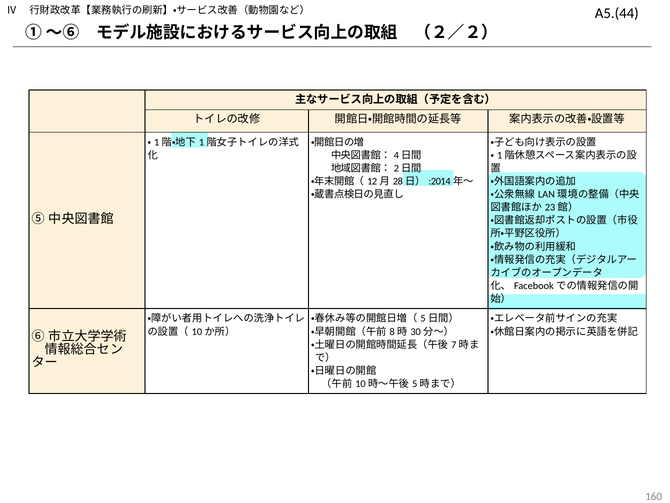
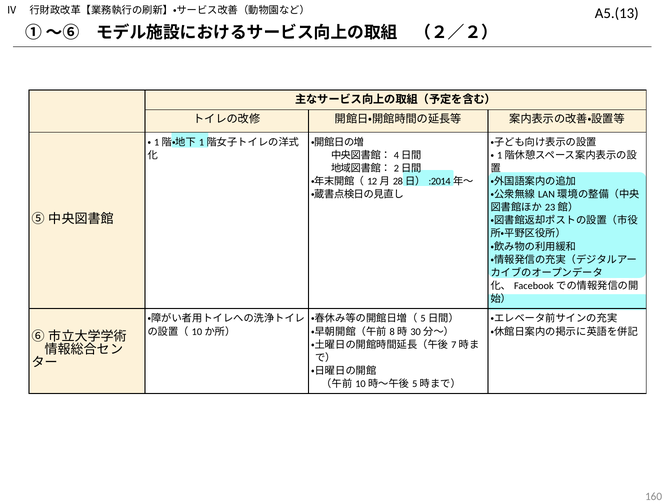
A5.(44: A5.(44 -> A5.(13
